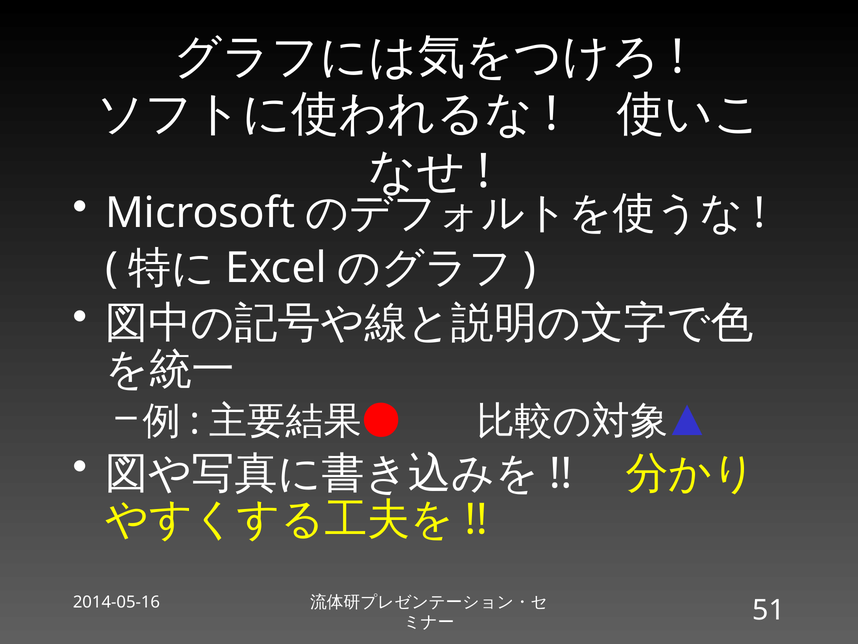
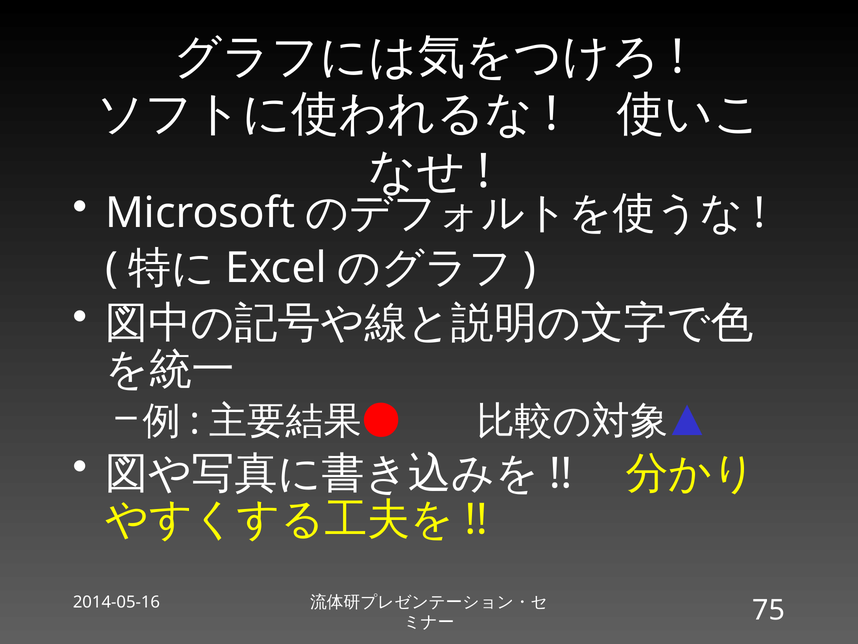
51: 51 -> 75
